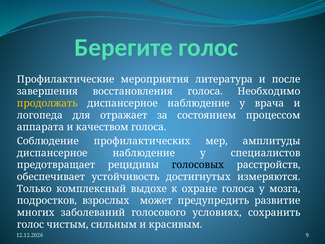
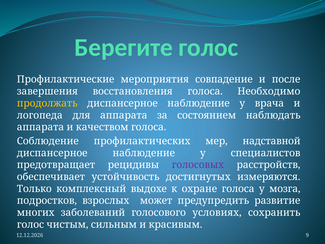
литература: литература -> совпадение
для отражает: отражает -> аппарата
процессом: процессом -> наблюдать
амплитуды: амплитуды -> надставной
голосовых colour: black -> purple
